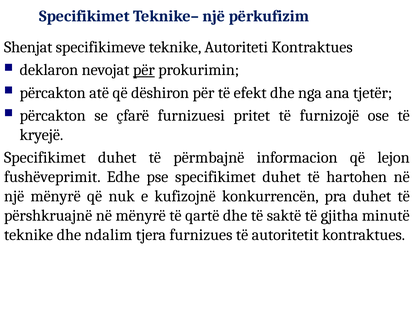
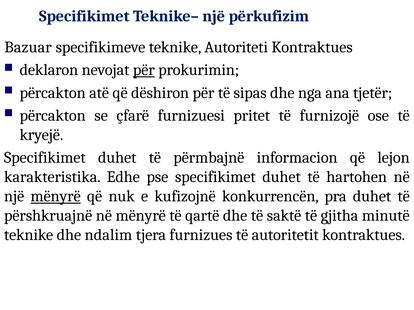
Shenjat: Shenjat -> Bazuar
efekt: efekt -> sipas
fushëveprimit: fushëveprimit -> karakteristika
mënyrë at (56, 196) underline: none -> present
